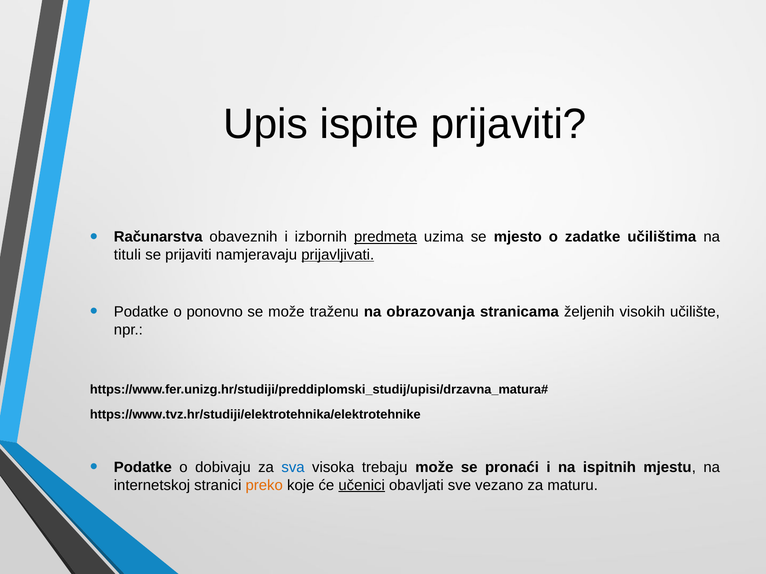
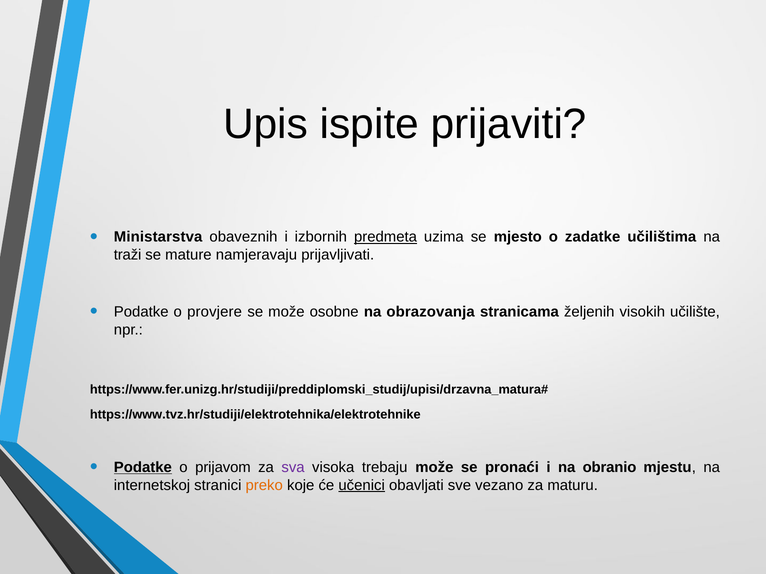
Računarstva: Računarstva -> Ministarstva
tituli: tituli -> traži
se prijaviti: prijaviti -> mature
prijavljivati underline: present -> none
ponovno: ponovno -> provjere
traženu: traženu -> osobne
Podatke at (143, 468) underline: none -> present
dobivaju: dobivaju -> prijavom
sva colour: blue -> purple
ispitnih: ispitnih -> obranio
